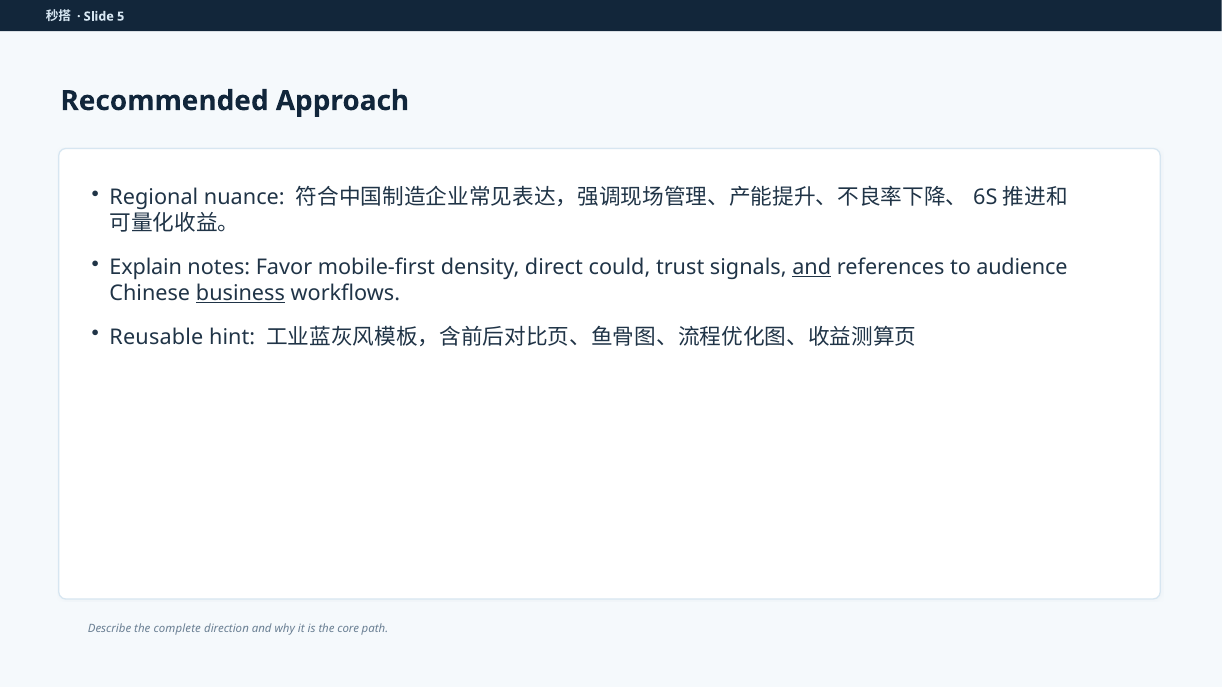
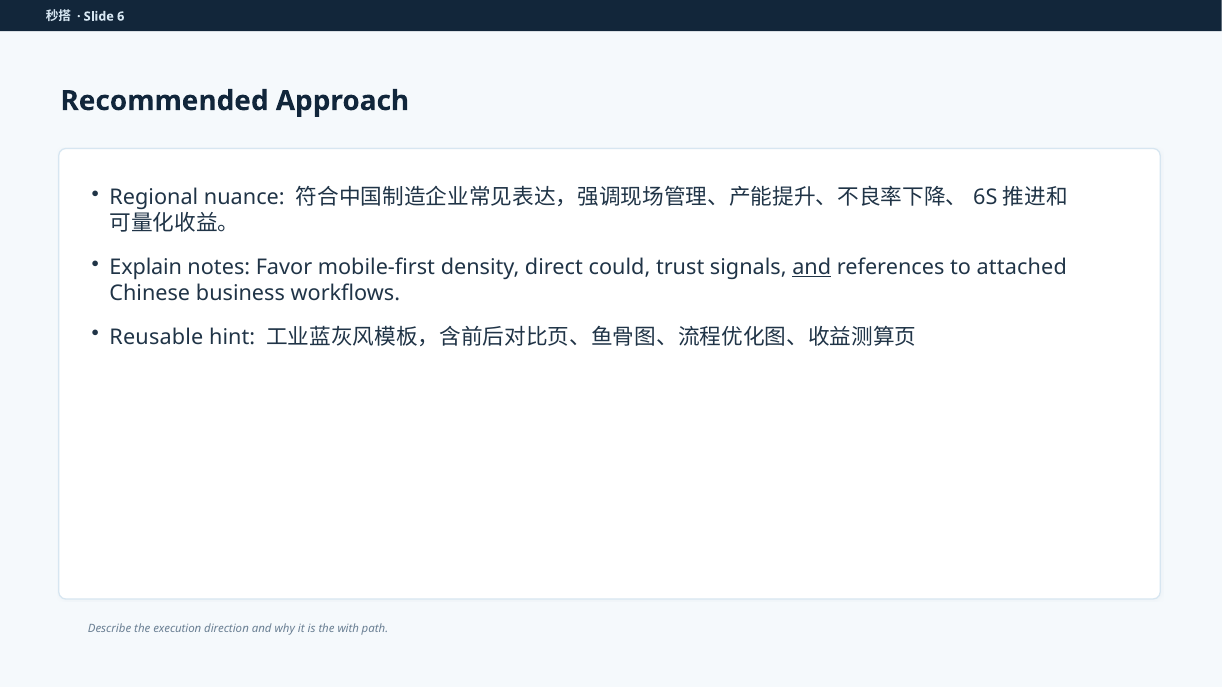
5: 5 -> 6
audience: audience -> attached
business underline: present -> none
complete: complete -> execution
core: core -> with
